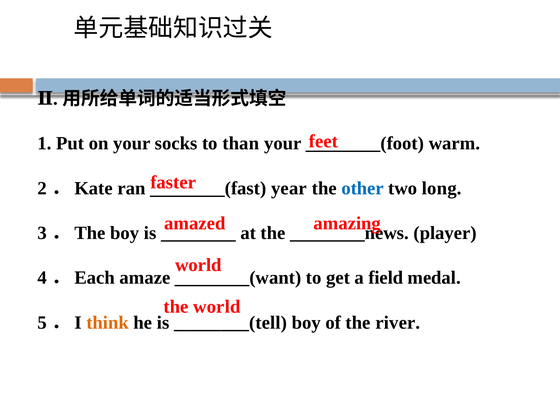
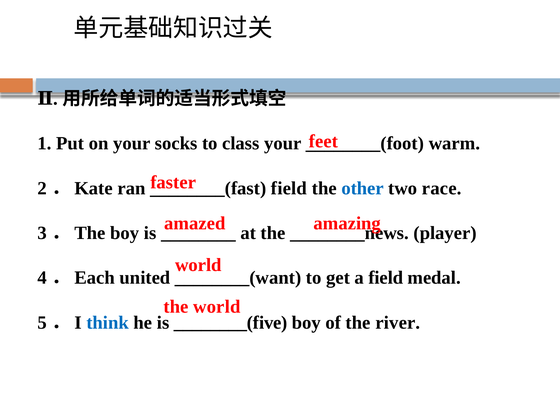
than: than -> class
year at (289, 188): year -> field
long: long -> race
amaze: amaze -> united
think colour: orange -> blue
________(tell: ________(tell -> ________(five
